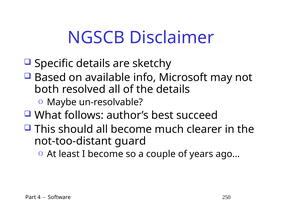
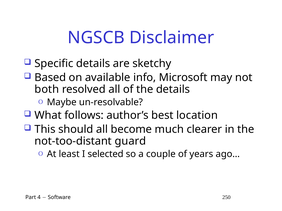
succeed: succeed -> location
I become: become -> selected
